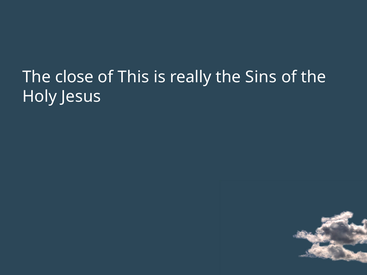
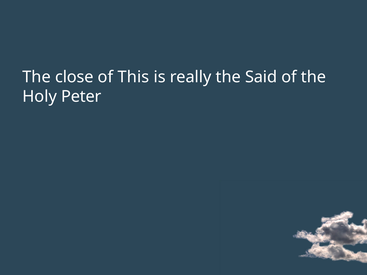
Sins: Sins -> Said
Jesus: Jesus -> Peter
